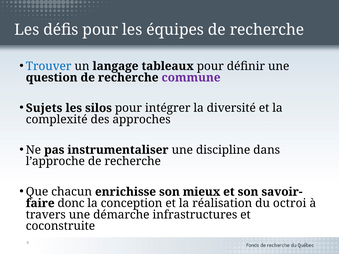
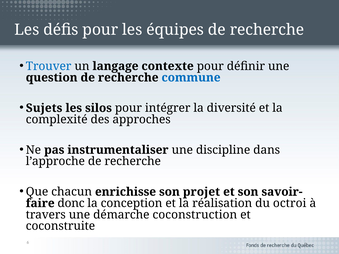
tableaux: tableaux -> contexte
commune colour: purple -> blue
mieux: mieux -> projet
infrastructures: infrastructures -> coconstruction
